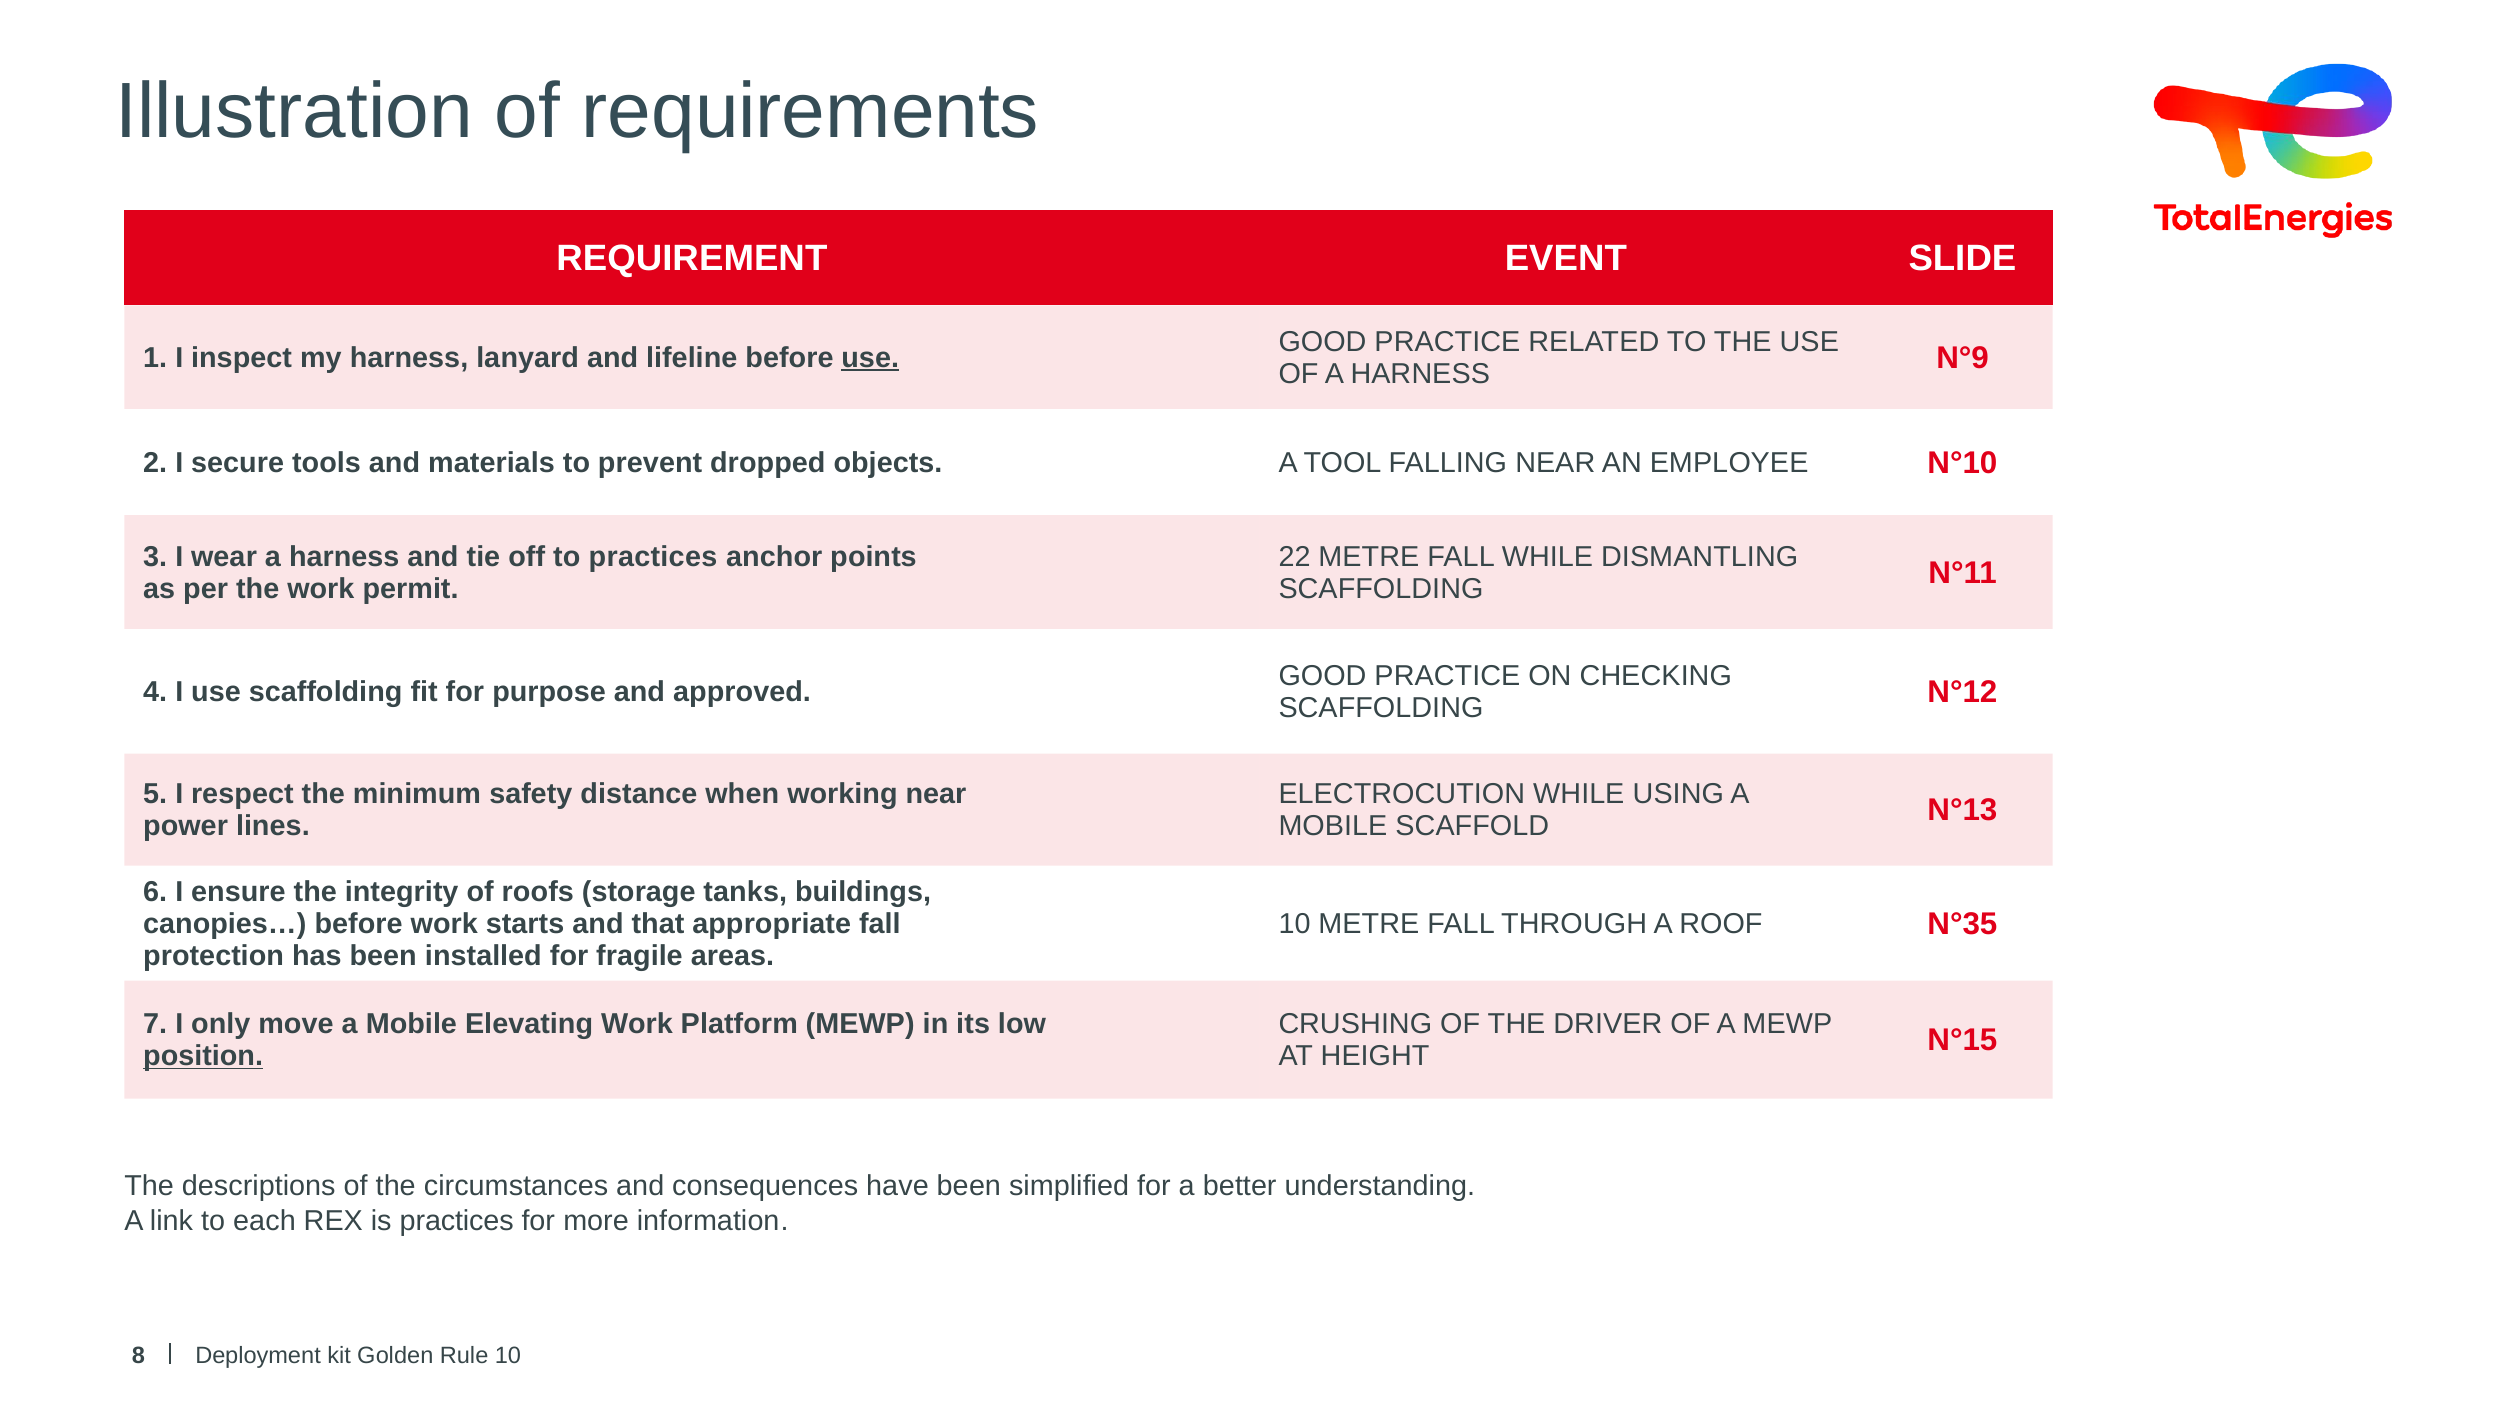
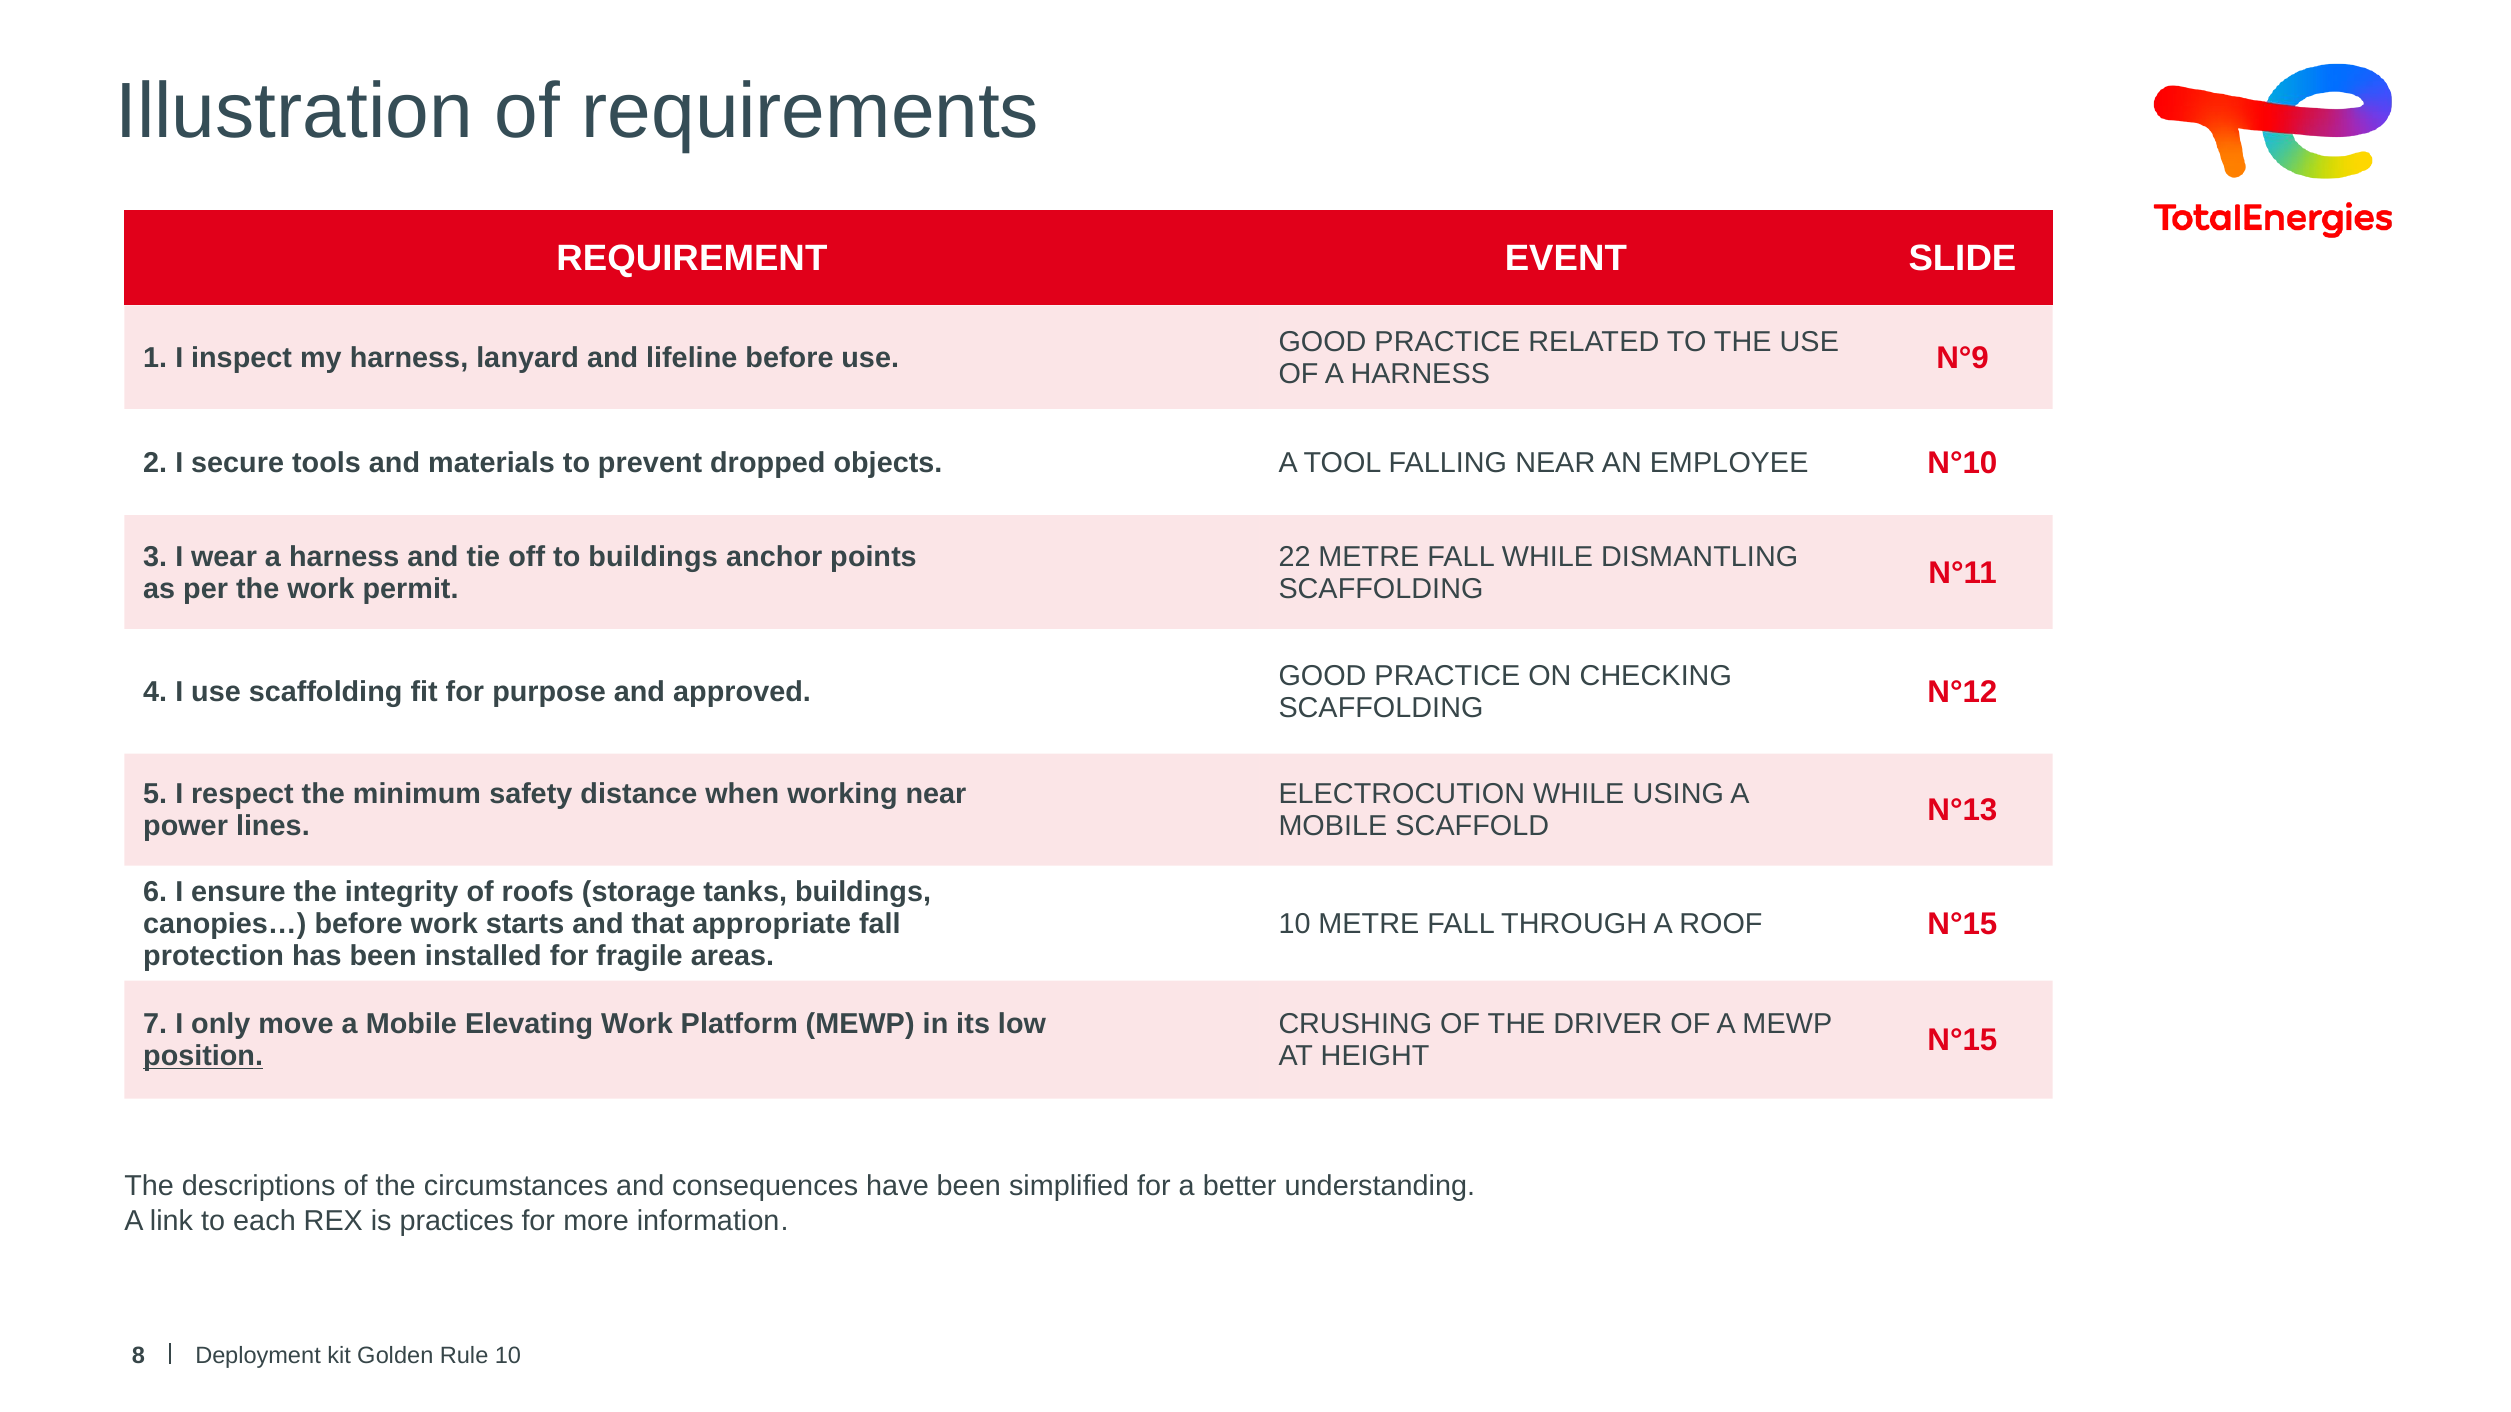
use at (870, 358) underline: present -> none
to practices: practices -> buildings
ROOF N°35: N°35 -> N°15
